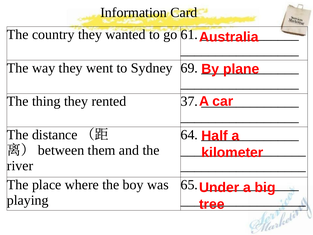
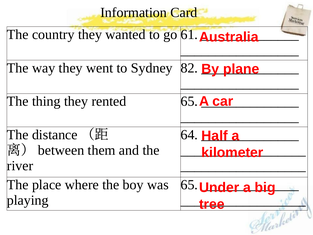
69: 69 -> 82
rented 37: 37 -> 65
